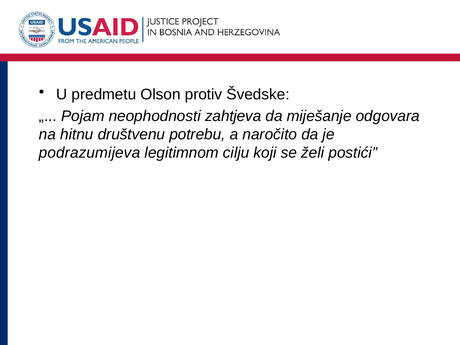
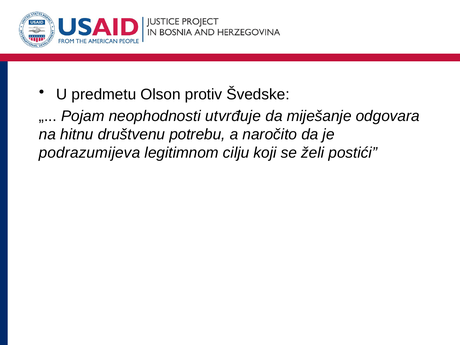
zahtjeva: zahtjeva -> utvrđuje
